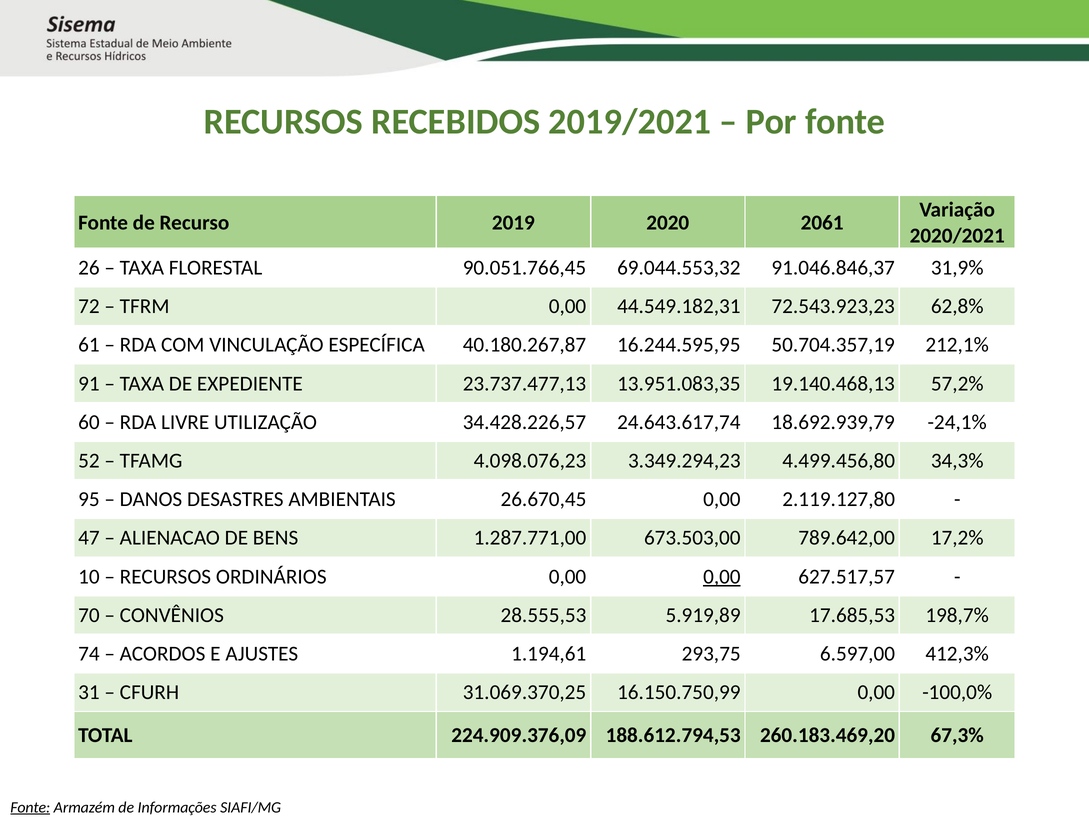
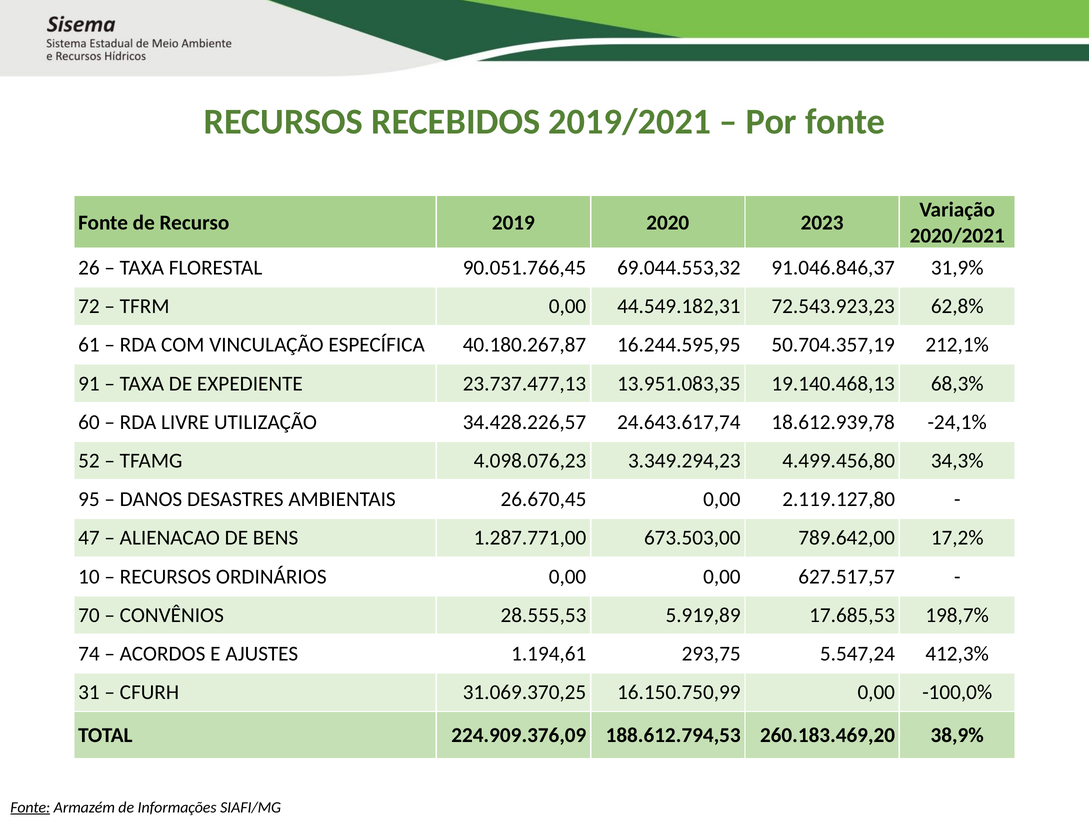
2061: 2061 -> 2023
57,2%: 57,2% -> 68,3%
18.692.939,79: 18.692.939,79 -> 18.612.939,78
0,00 at (722, 576) underline: present -> none
6.597,00: 6.597,00 -> 5.547,24
67,3%: 67,3% -> 38,9%
